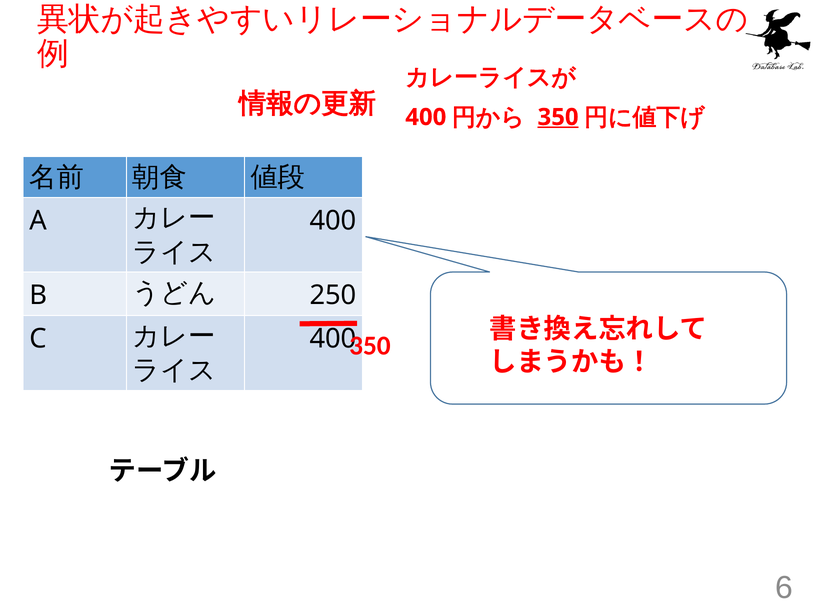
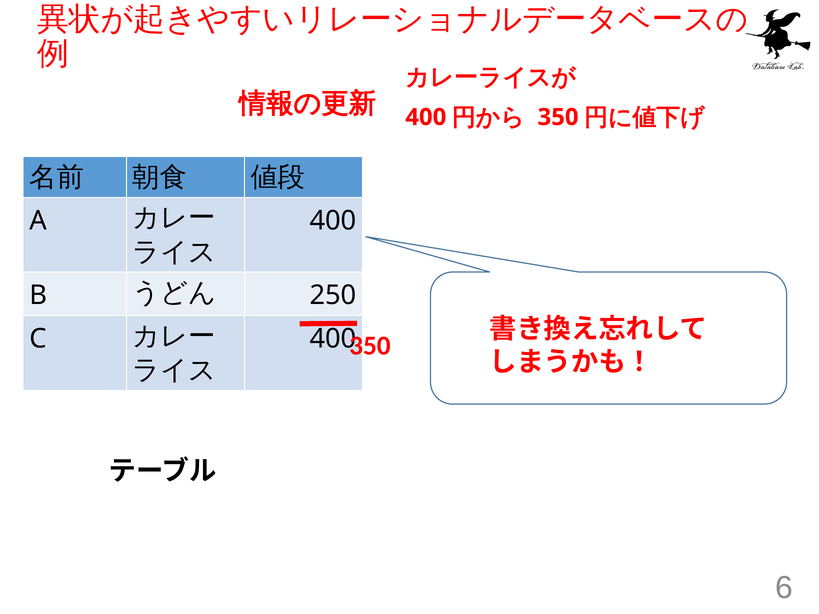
350 at (558, 117) underline: present -> none
